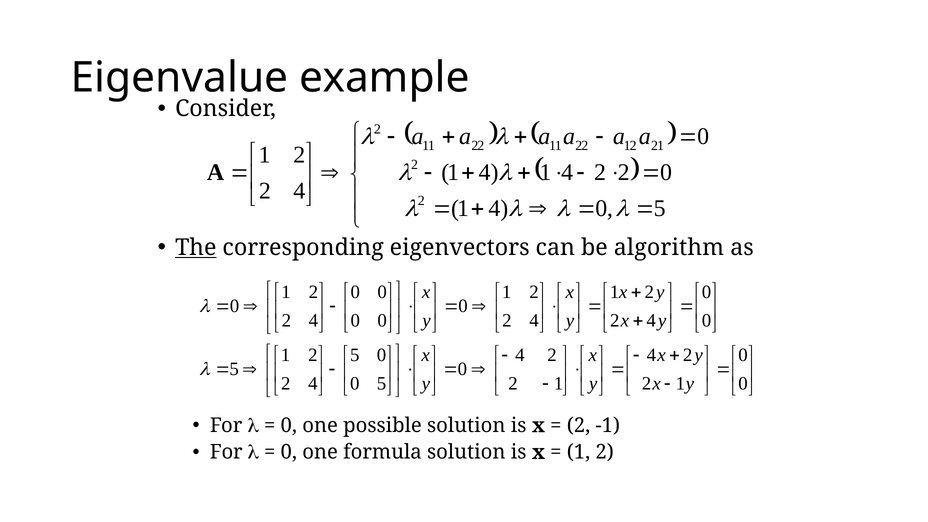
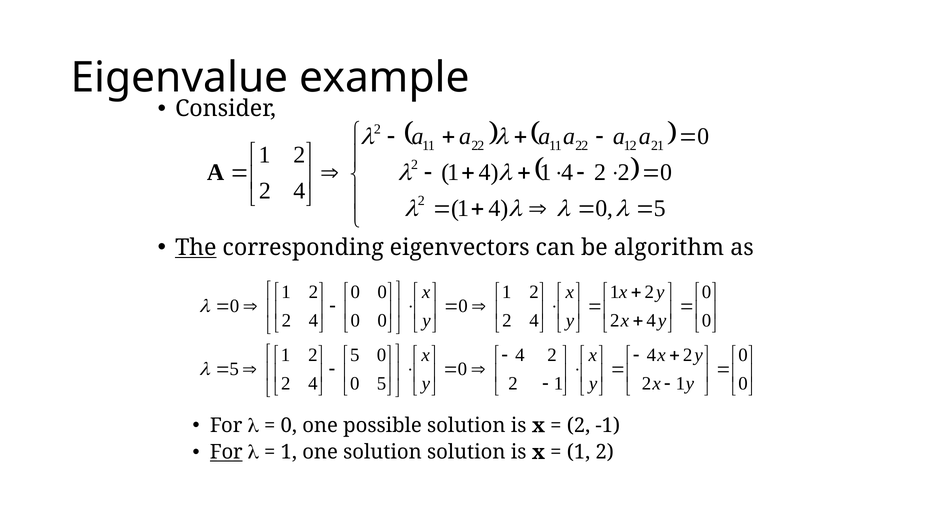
For at (226, 452) underline: none -> present
0 at (289, 452): 0 -> 1
one formula: formula -> solution
